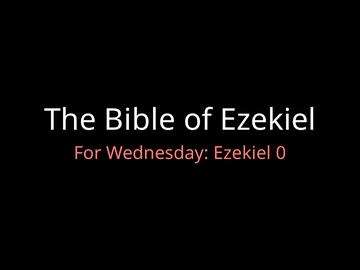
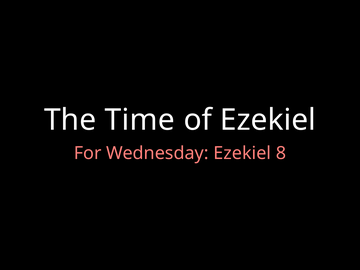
Bible: Bible -> Time
0: 0 -> 8
